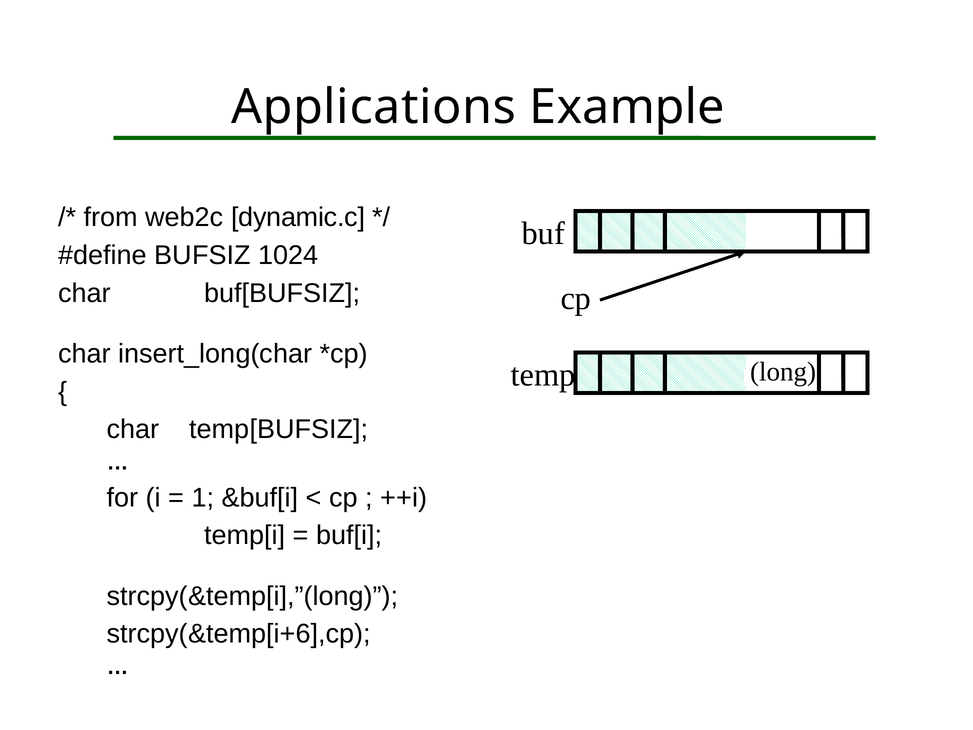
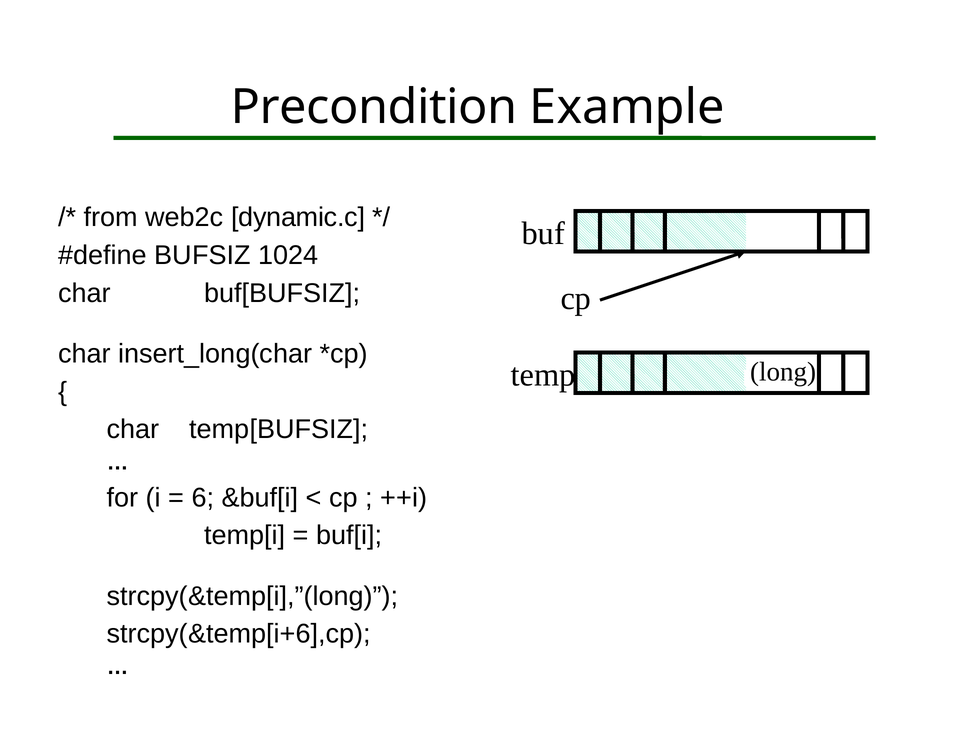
Applications: Applications -> Precondition
1: 1 -> 6
